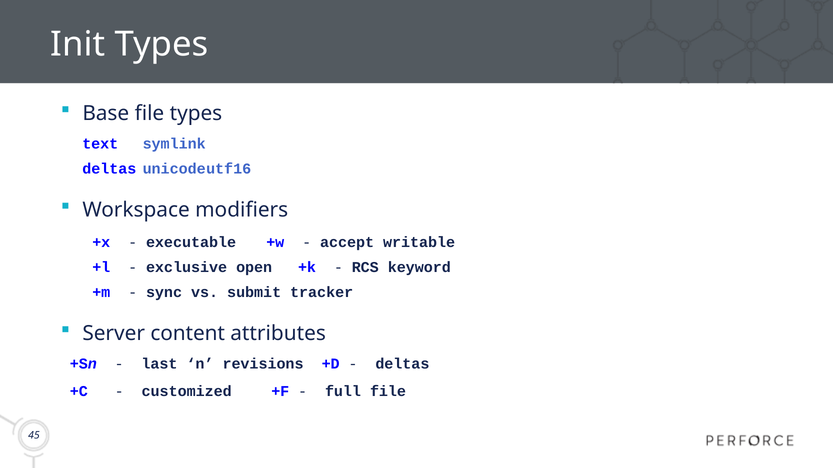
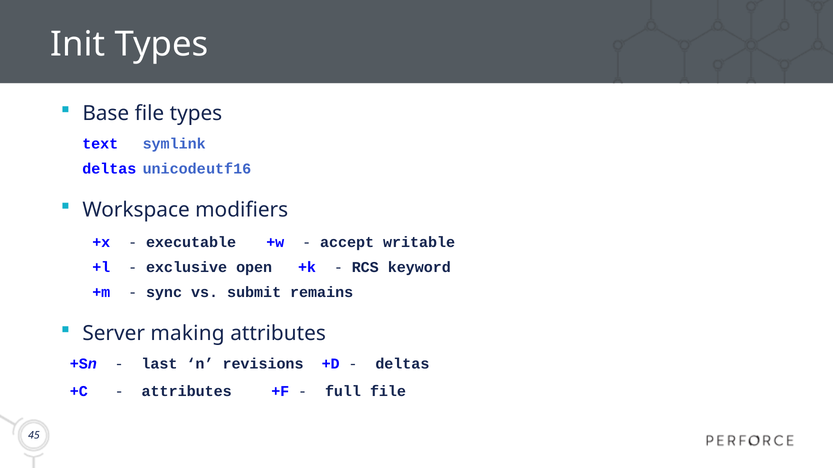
tracker: tracker -> remains
content: content -> making
customized at (187, 392): customized -> attributes
